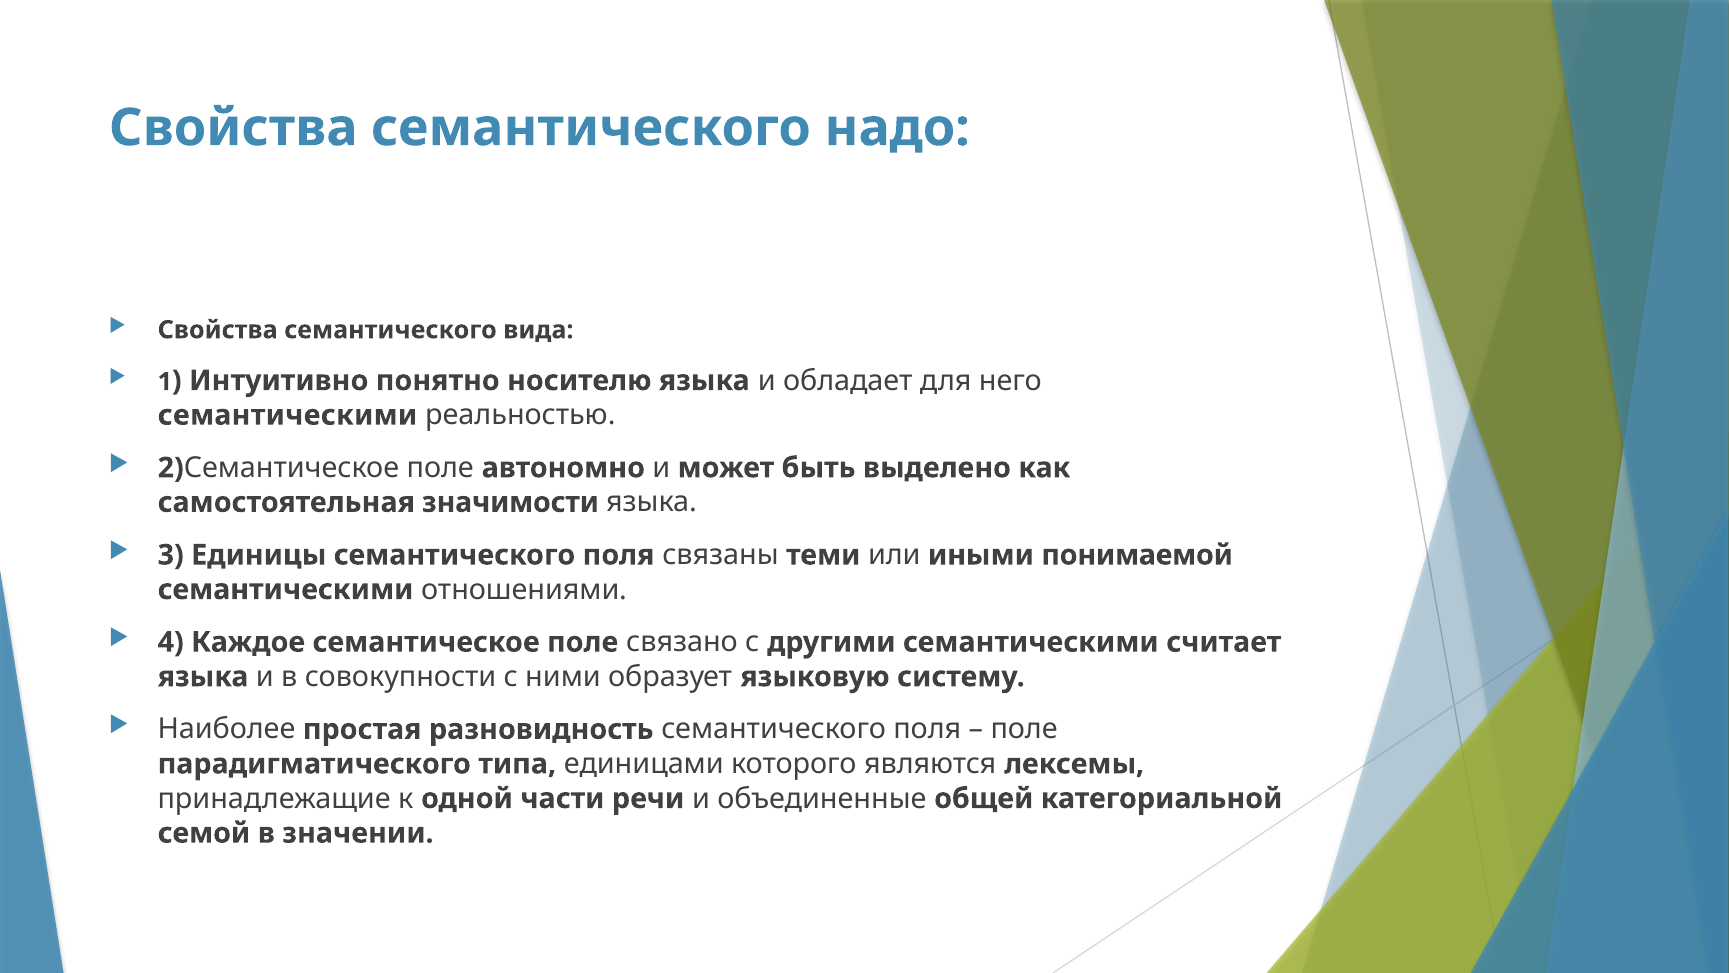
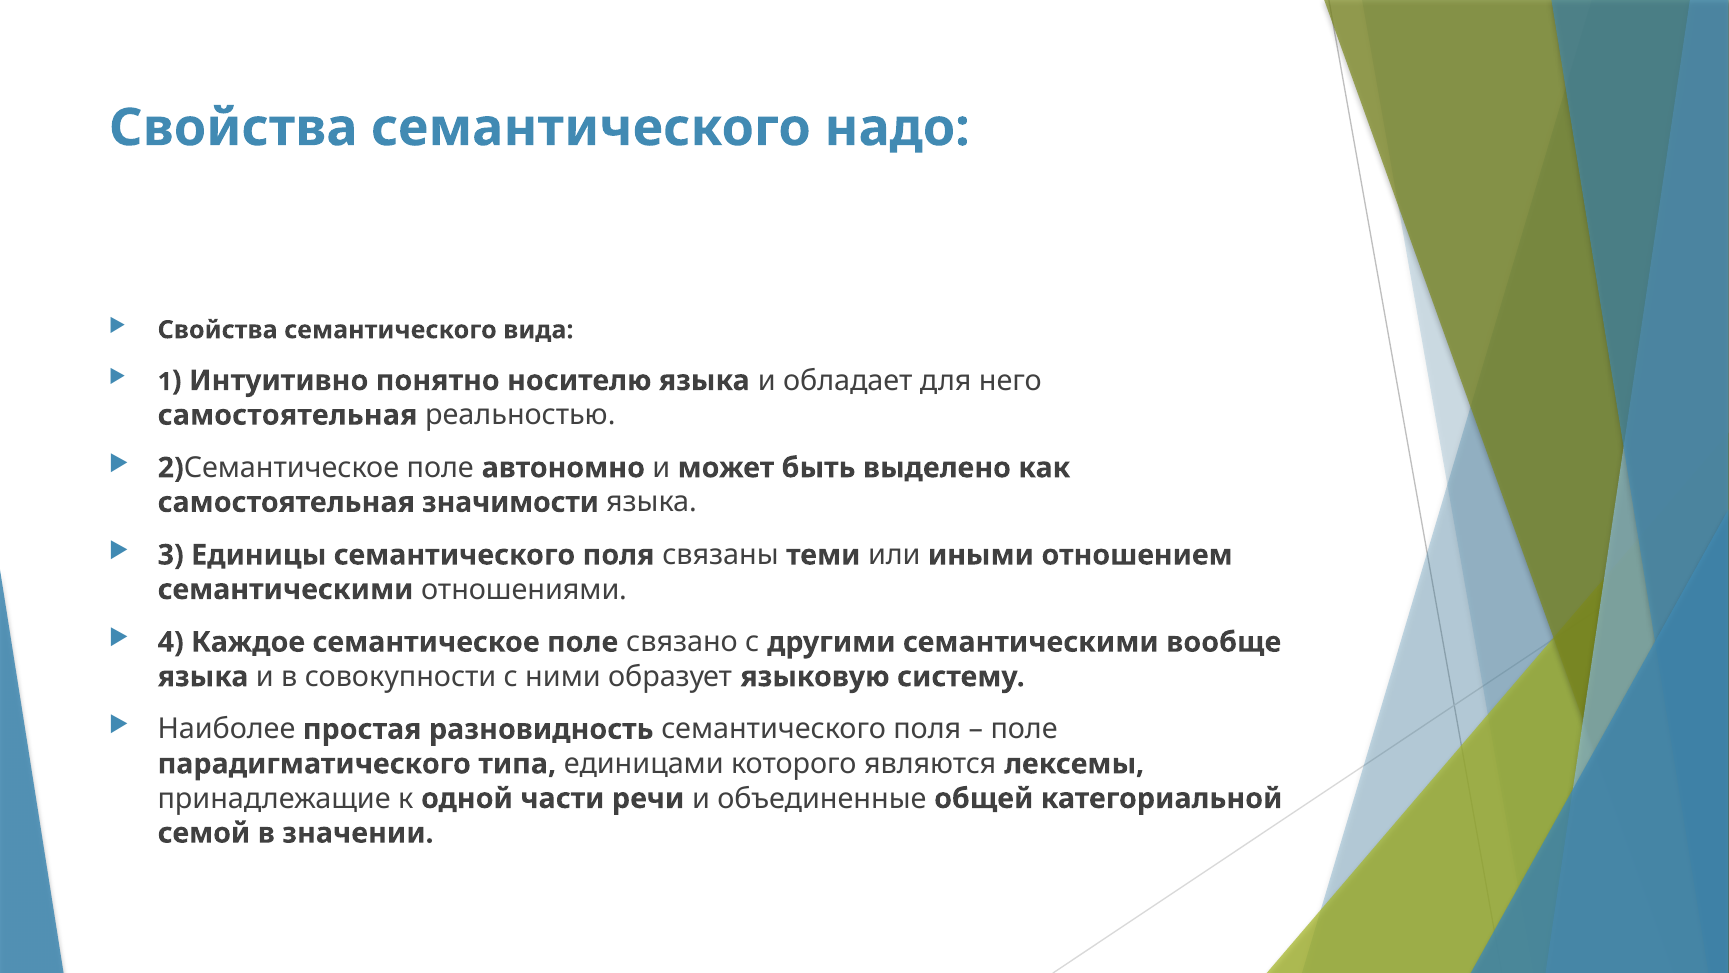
семантическими at (287, 415): семантическими -> самостоятельная
понимаемой: понимаемой -> отношением
считает: считает -> вообще
